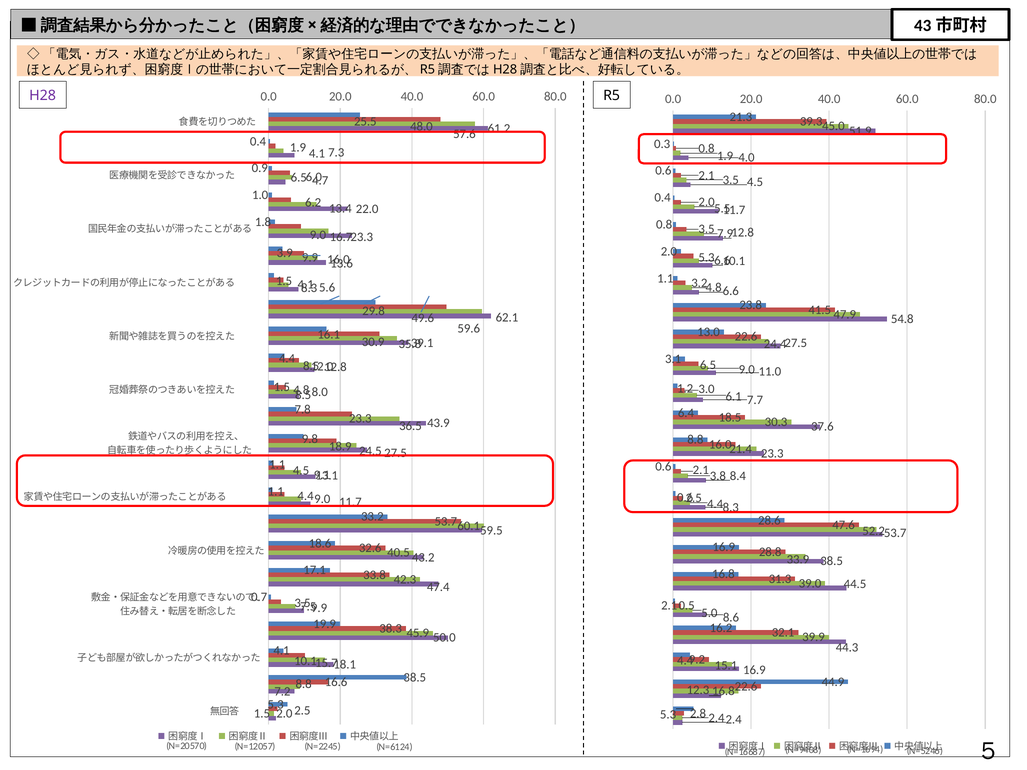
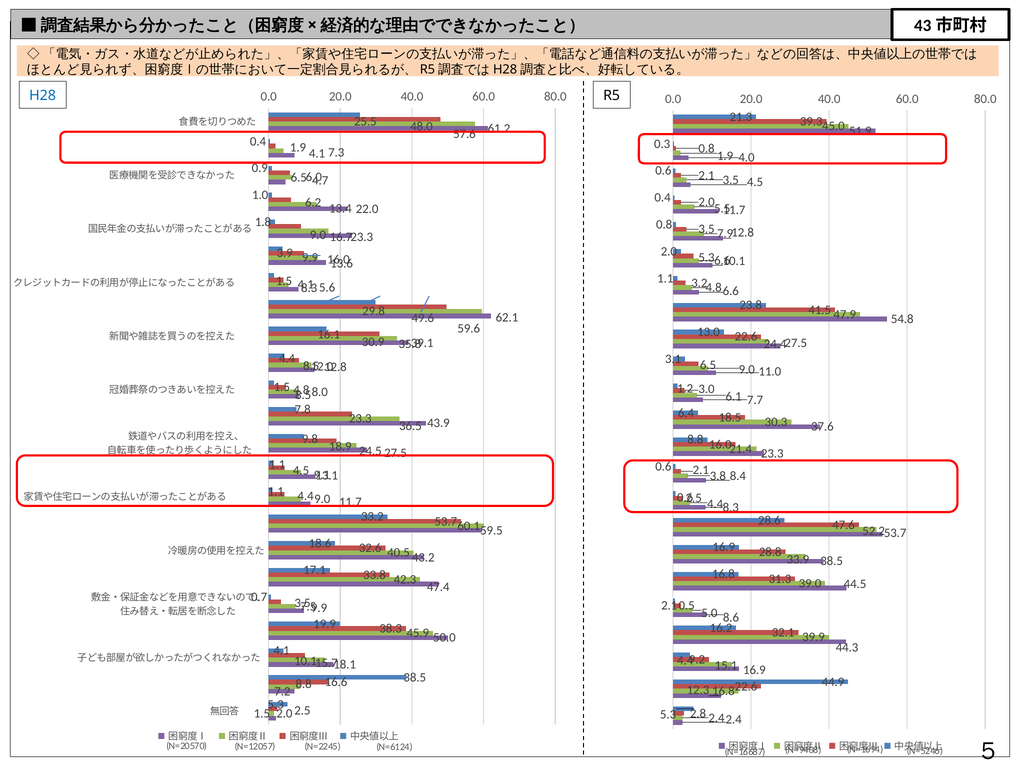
H28 colour: purple -> blue
